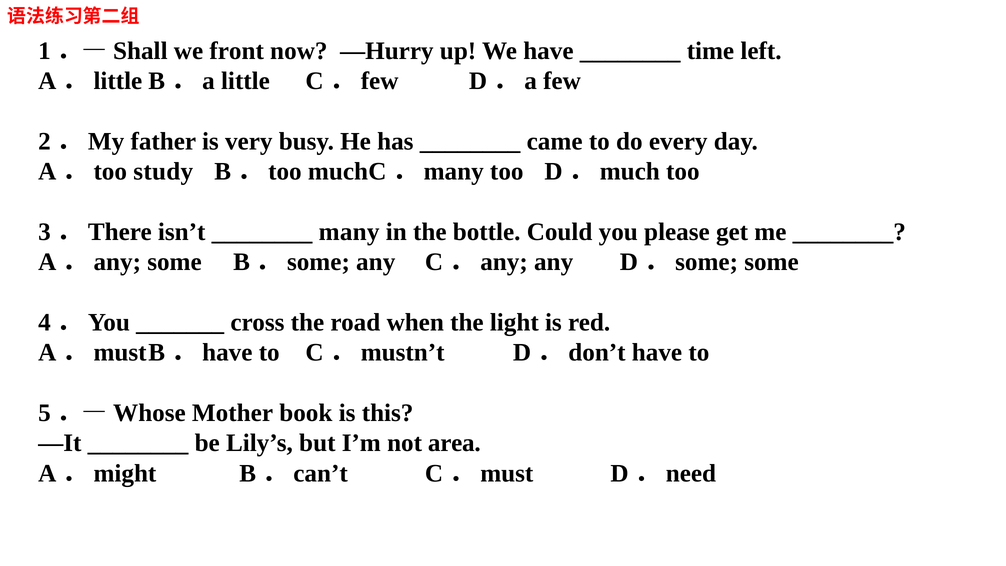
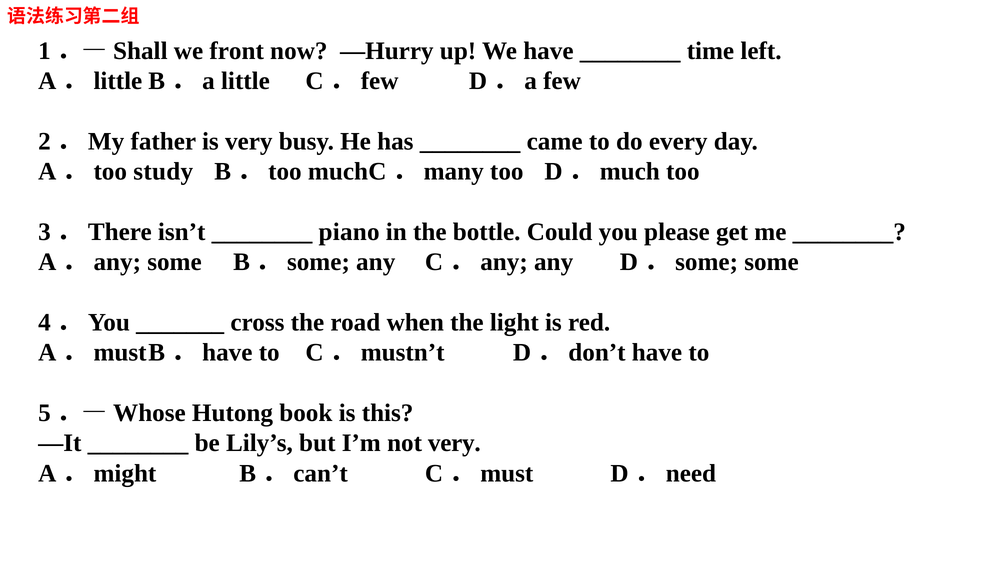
many: many -> piano
Mother: Mother -> Hutong
not area: area -> very
